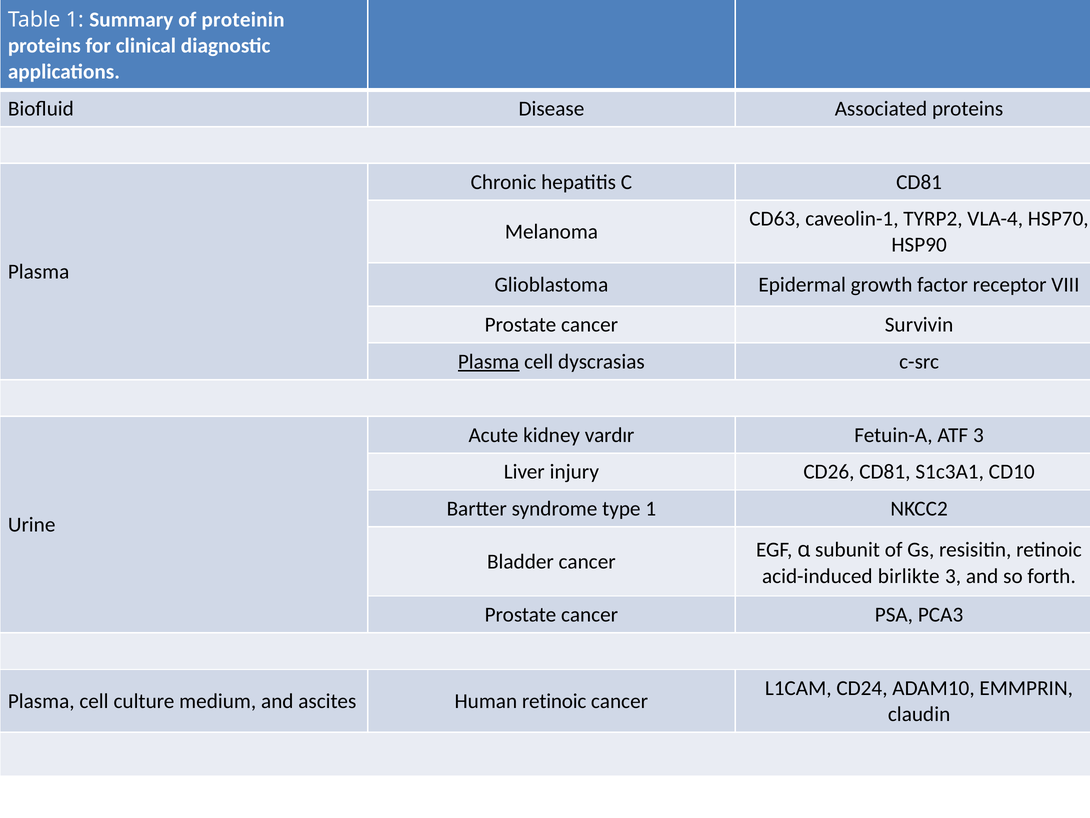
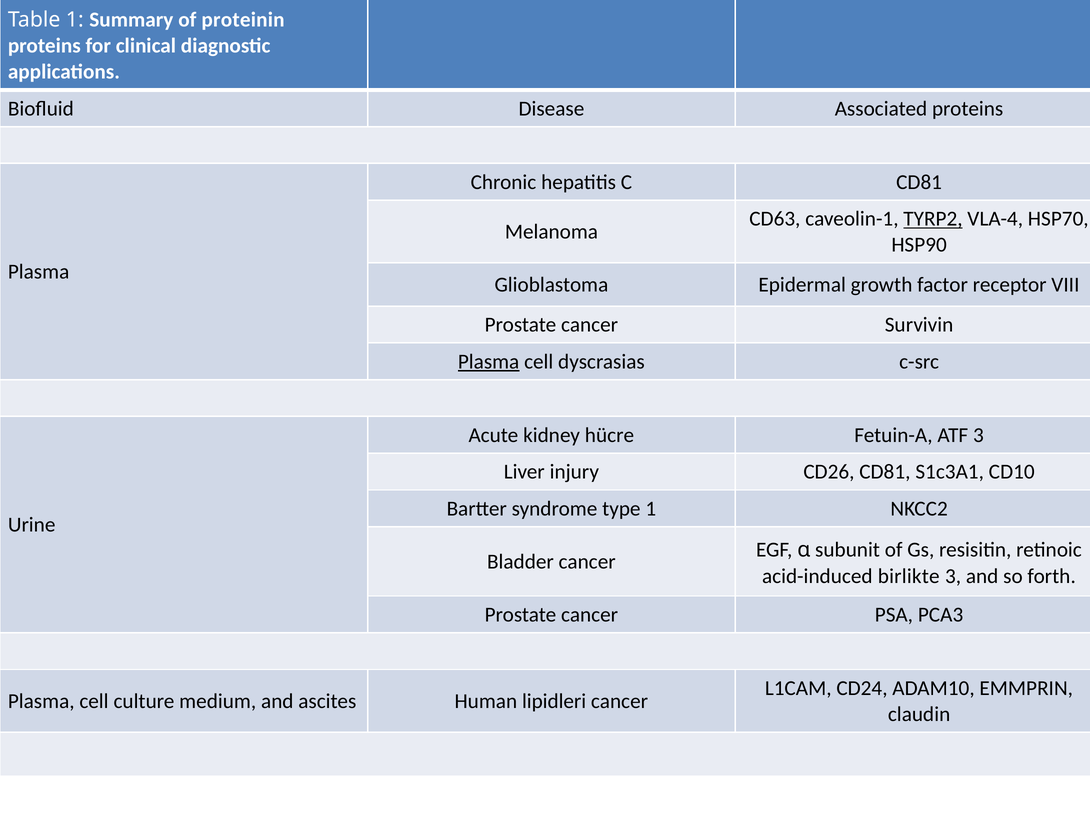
TYRP2 underline: none -> present
vardır: vardır -> hücre
Human retinoic: retinoic -> lipidleri
